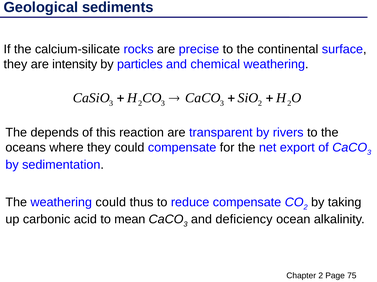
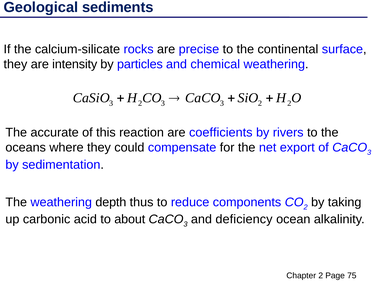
depends: depends -> accurate
transparent: transparent -> coefficients
weathering could: could -> depth
reduce compensate: compensate -> components
mean: mean -> about
